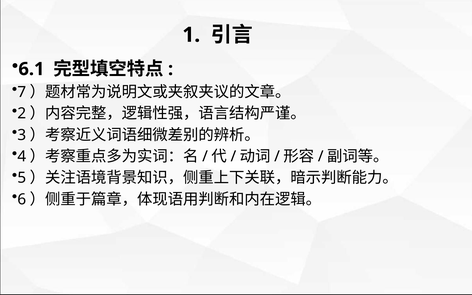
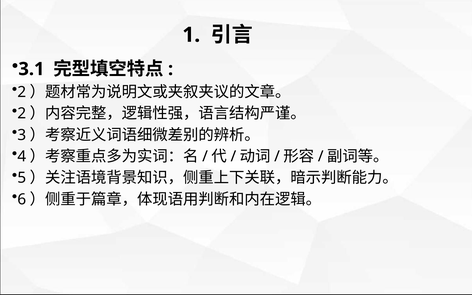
6.1: 6.1 -> 3.1
7 at (22, 92): 7 -> 2
